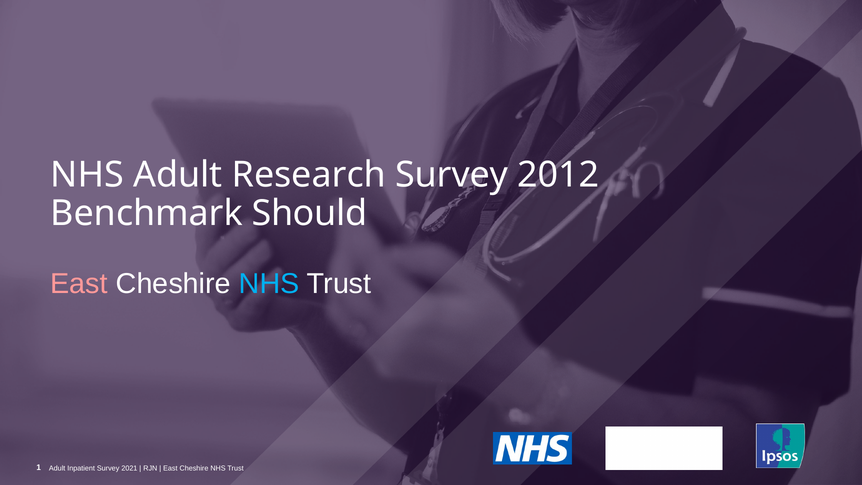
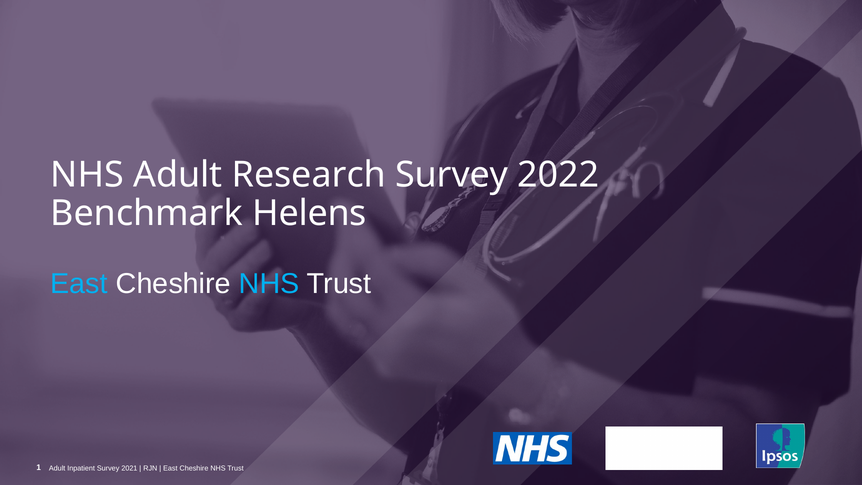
2012: 2012 -> 2022
Should: Should -> Helens
East at (79, 284) colour: pink -> light blue
